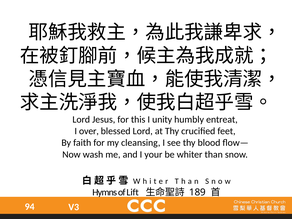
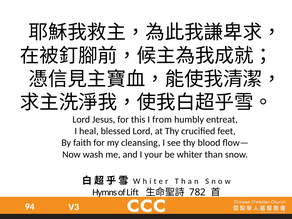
unity: unity -> from
over: over -> heal
189: 189 -> 782
